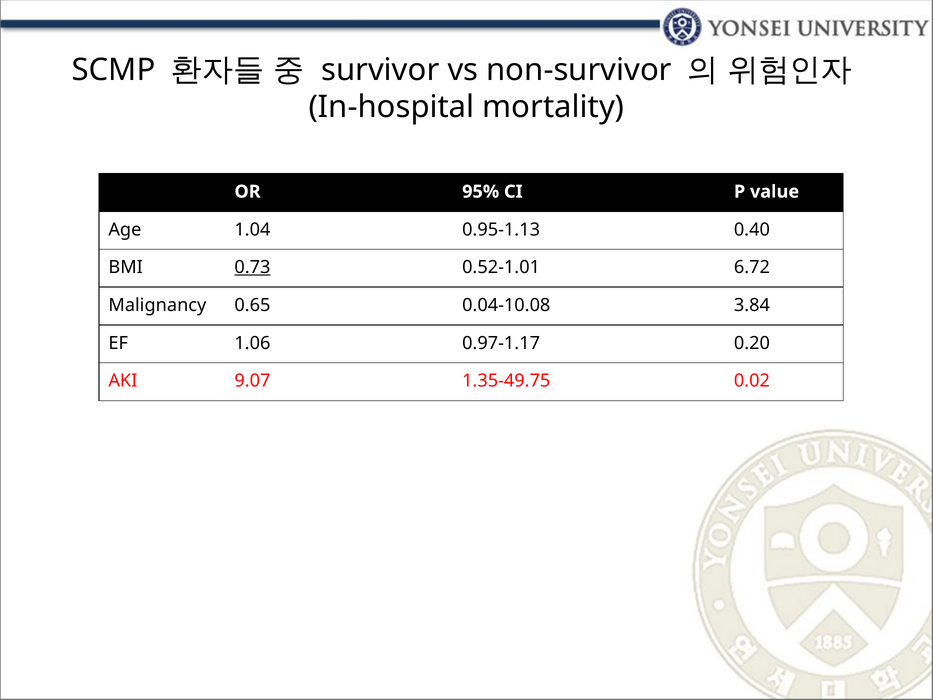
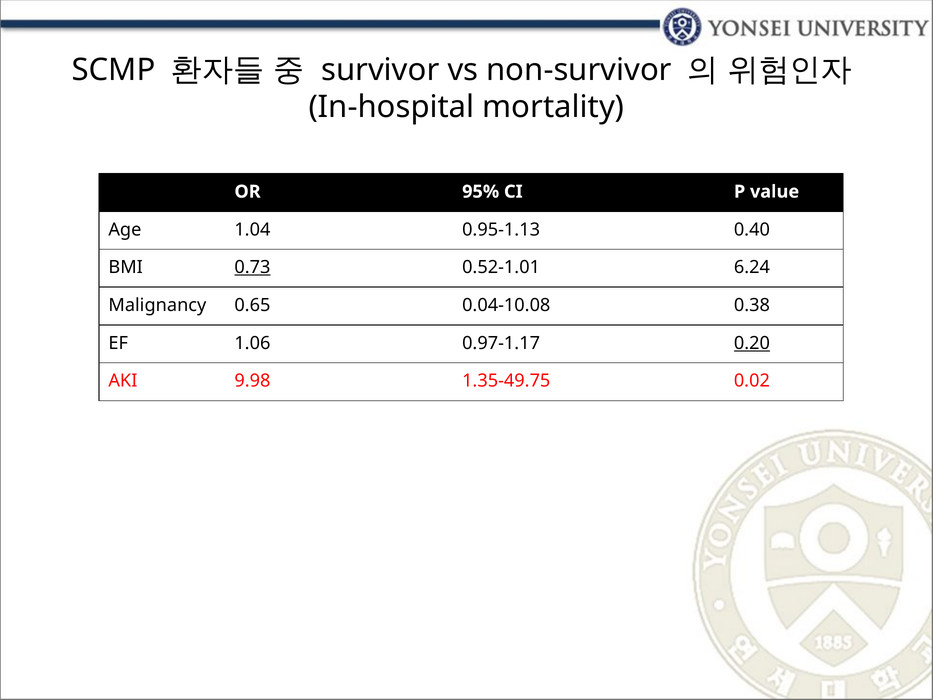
6.72: 6.72 -> 6.24
3.84: 3.84 -> 0.38
0.20 underline: none -> present
9.07: 9.07 -> 9.98
